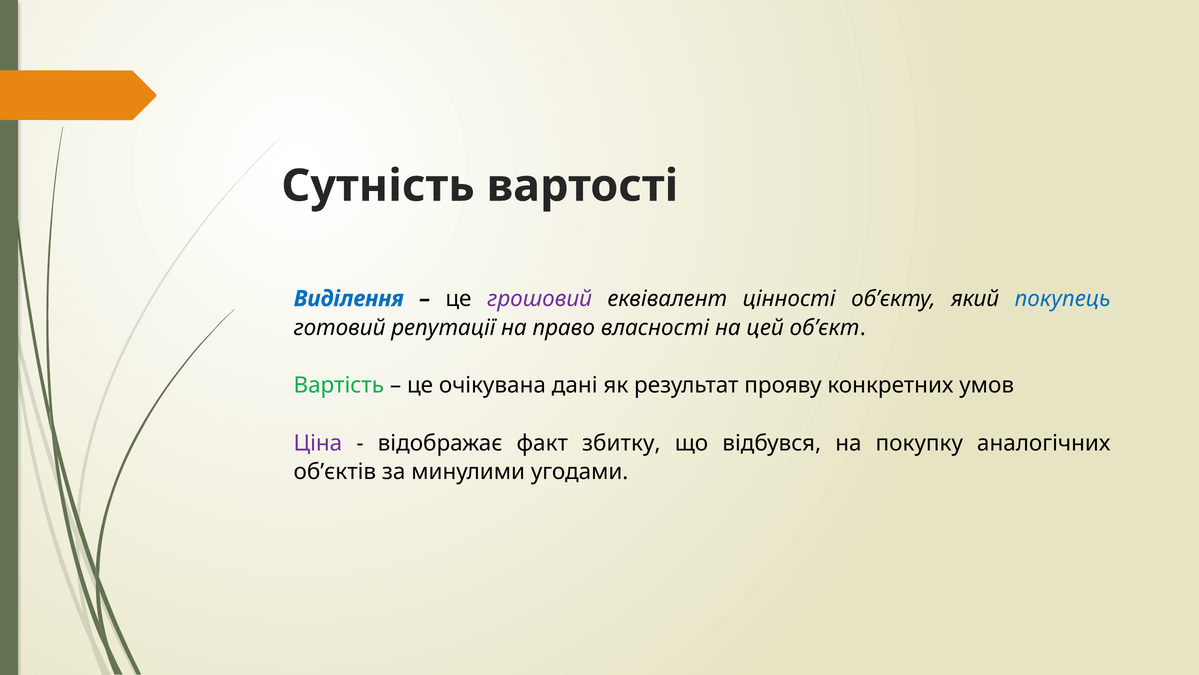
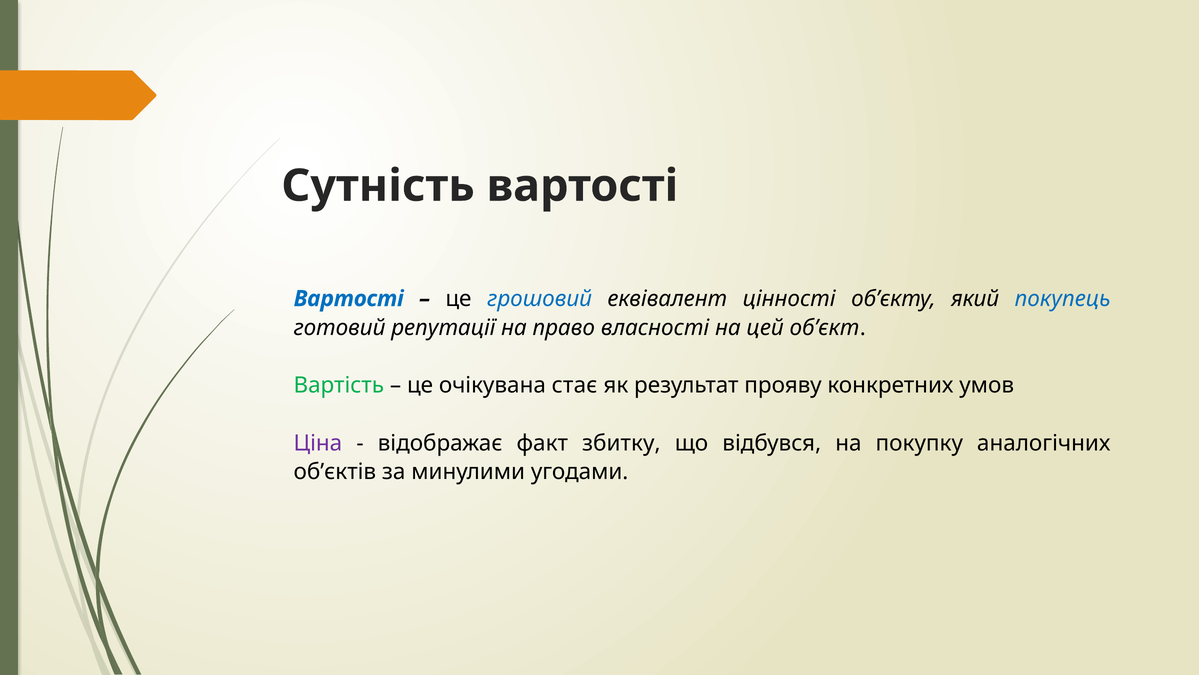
Виділення at (349, 298): Виділення -> Вартості
грошовий colour: purple -> blue
дані: дані -> стає
